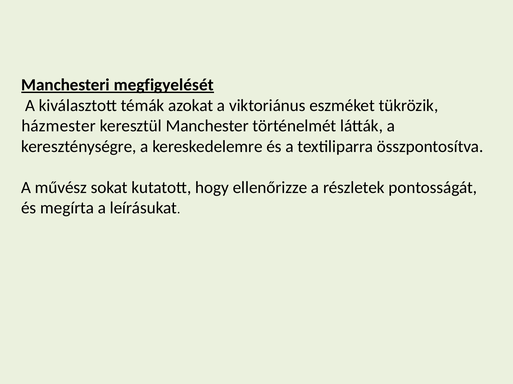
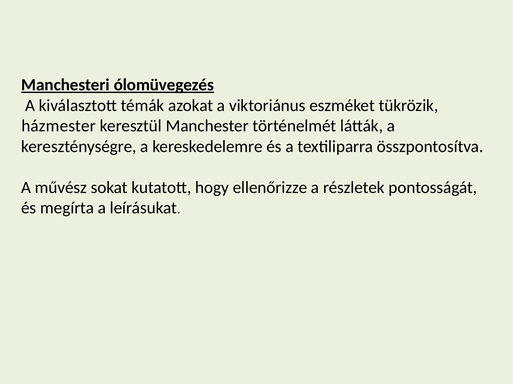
megfigyelését: megfigyelését -> ólomüvegezés
